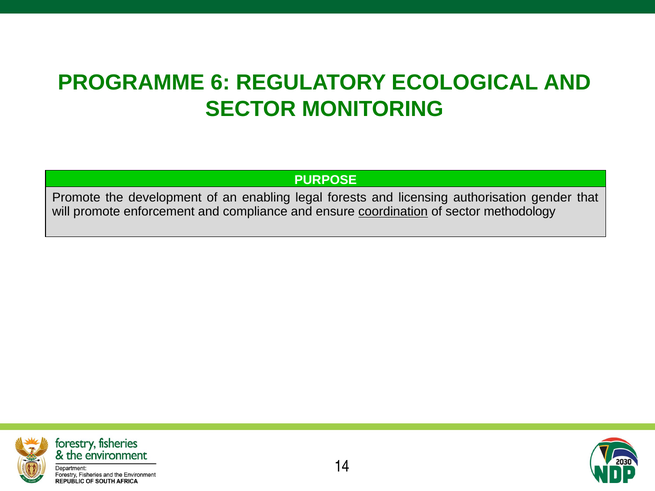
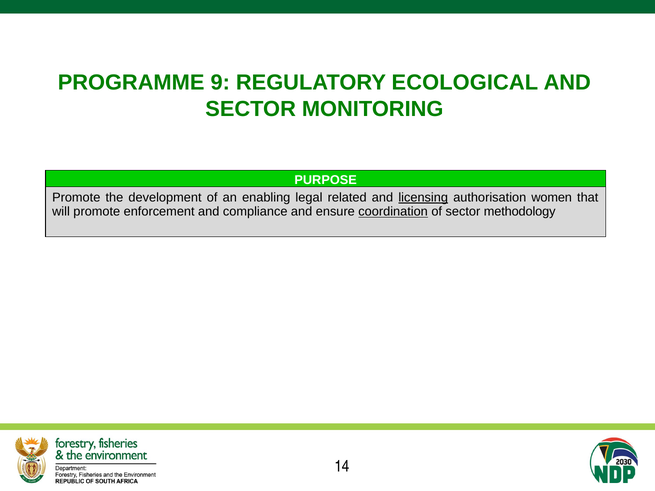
6: 6 -> 9
forests: forests -> related
licensing underline: none -> present
gender: gender -> women
